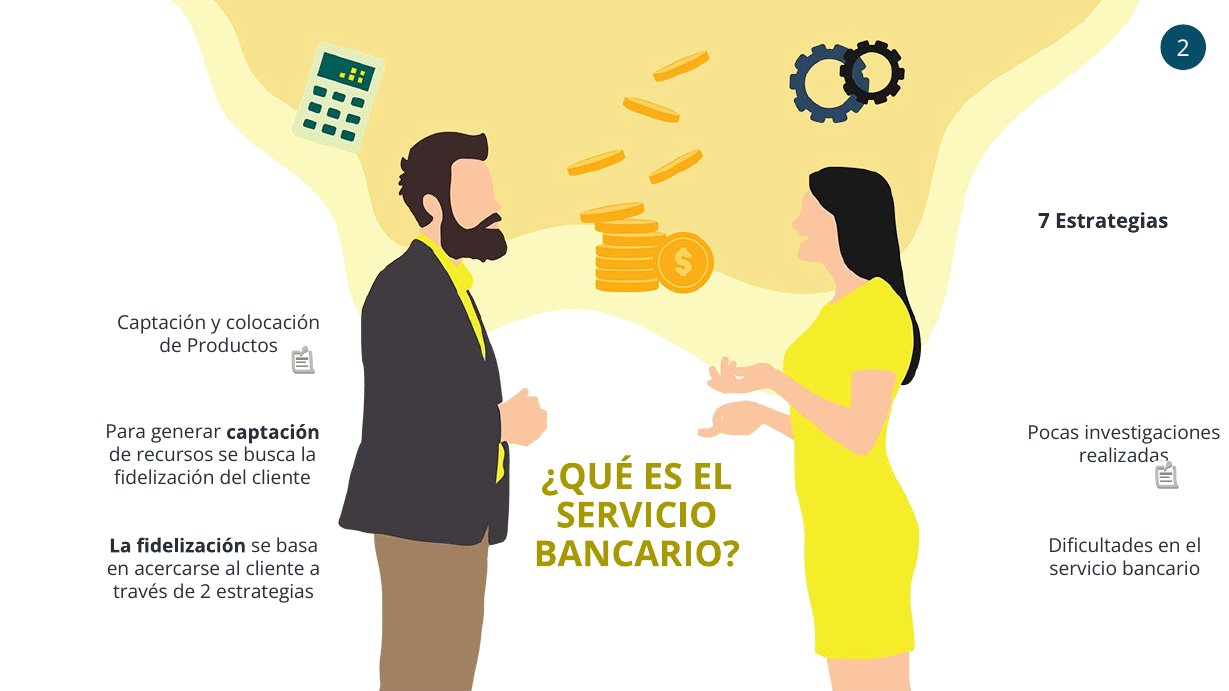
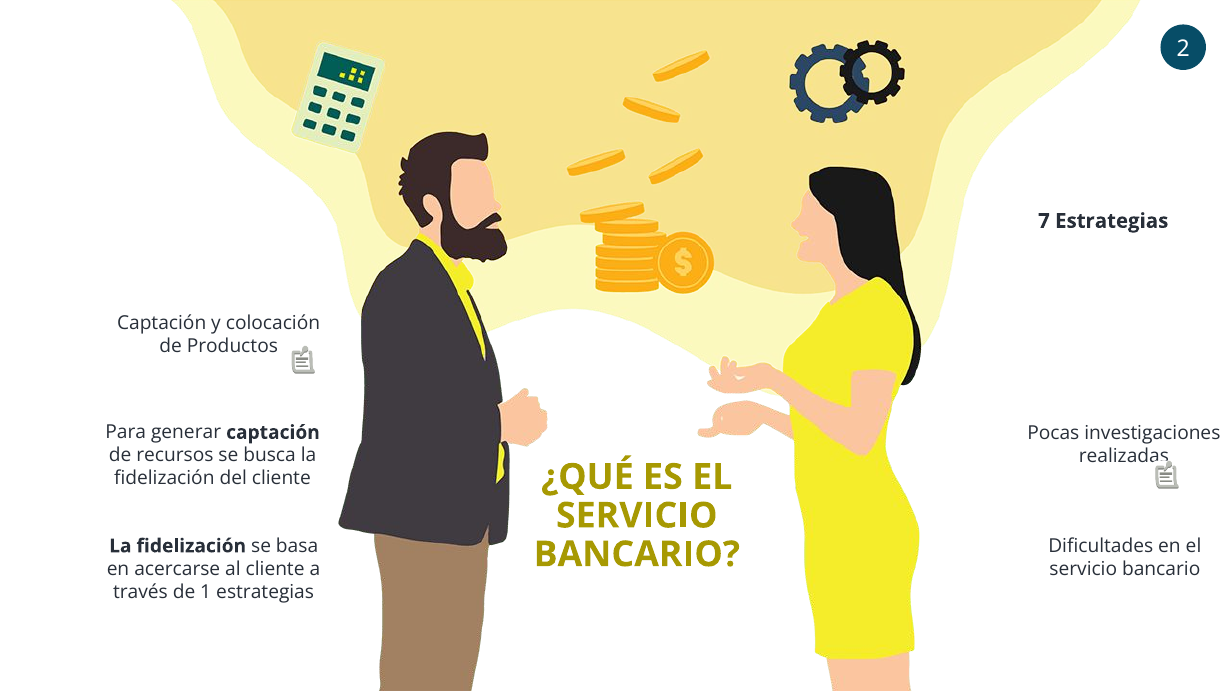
de 2: 2 -> 1
